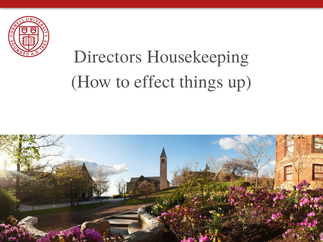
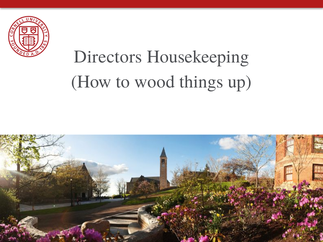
effect: effect -> wood
